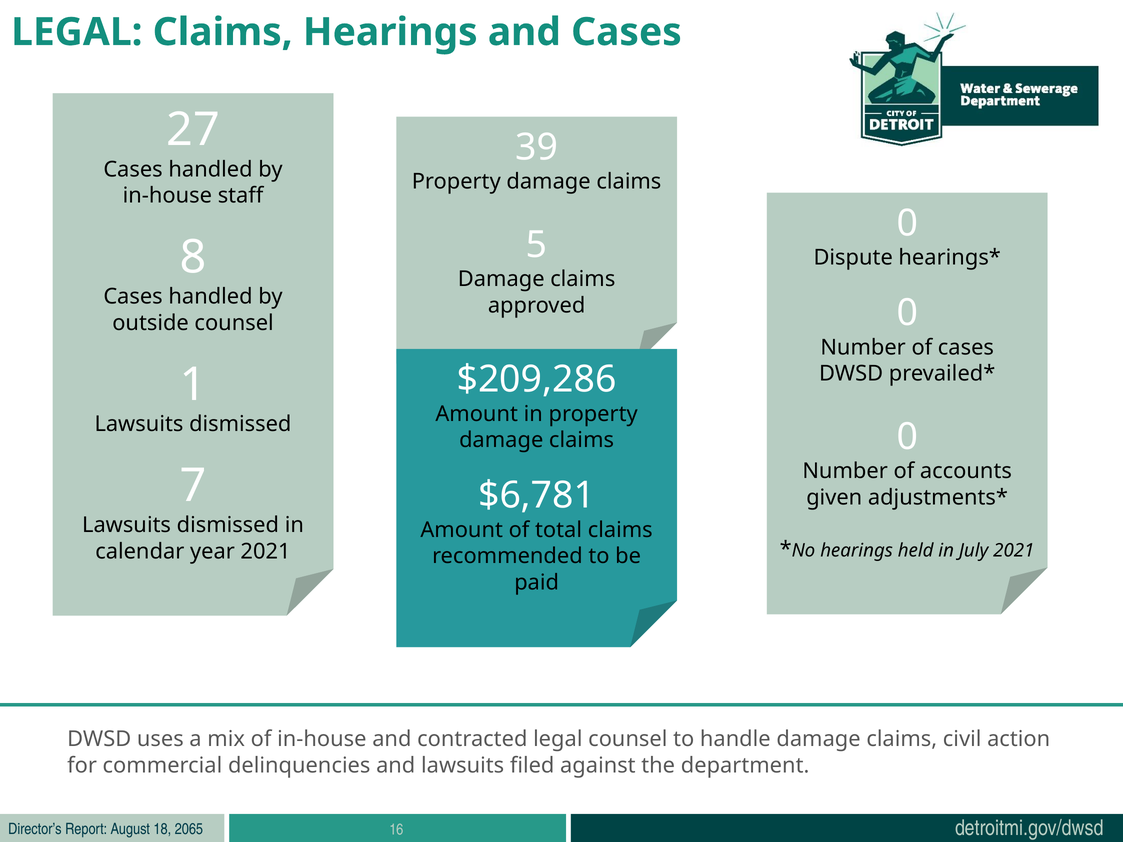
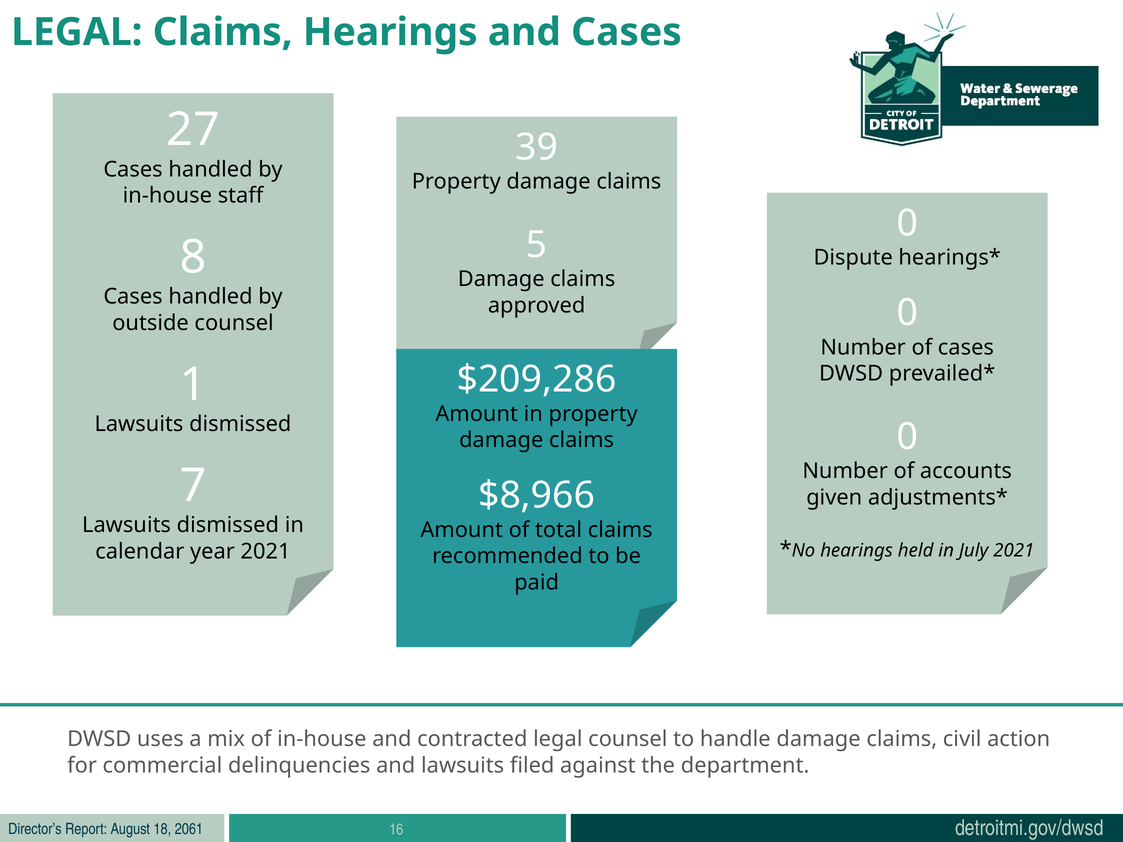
$6,781: $6,781 -> $8,966
2065: 2065 -> 2061
